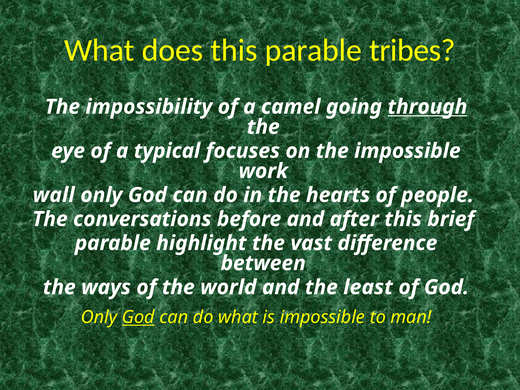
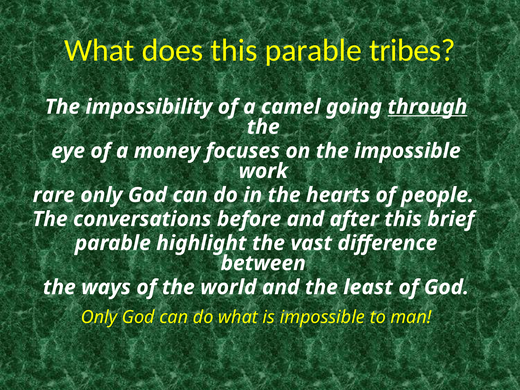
typical: typical -> money
wall: wall -> rare
God at (138, 317) underline: present -> none
